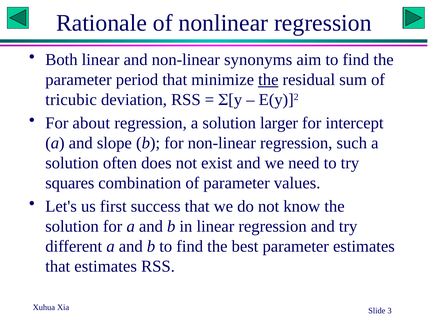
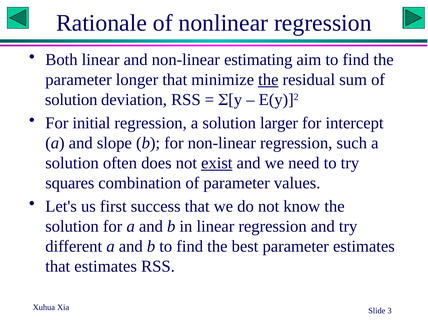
synonyms: synonyms -> estimating
period: period -> longer
tricubic at (71, 100): tricubic -> solution
about: about -> initial
exist underline: none -> present
